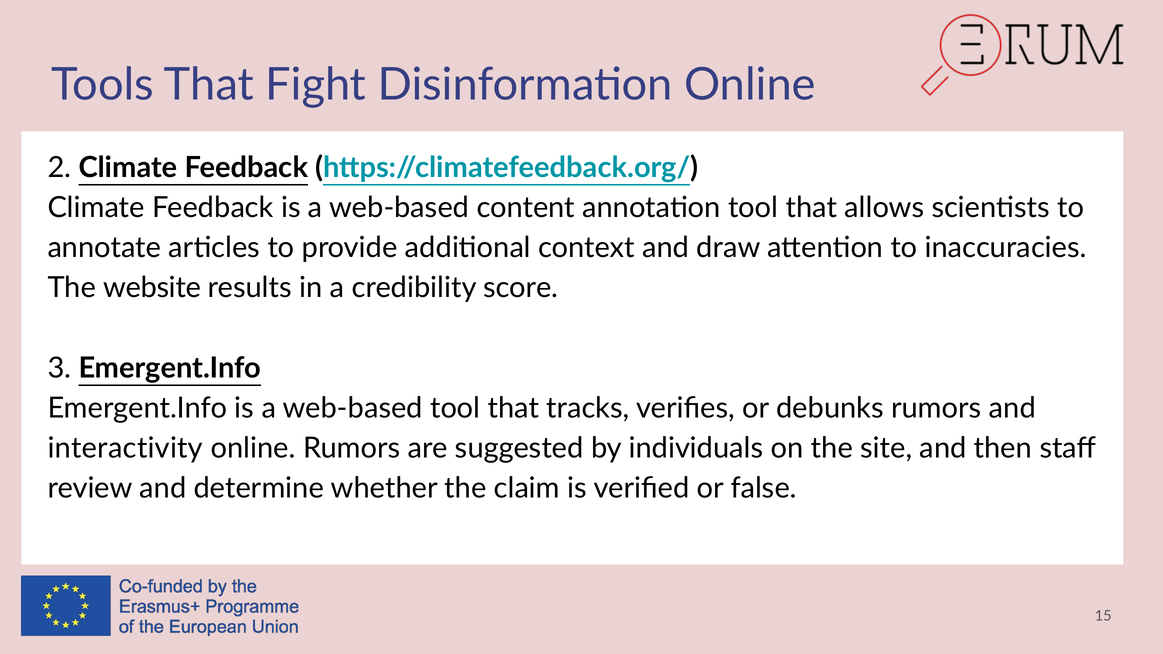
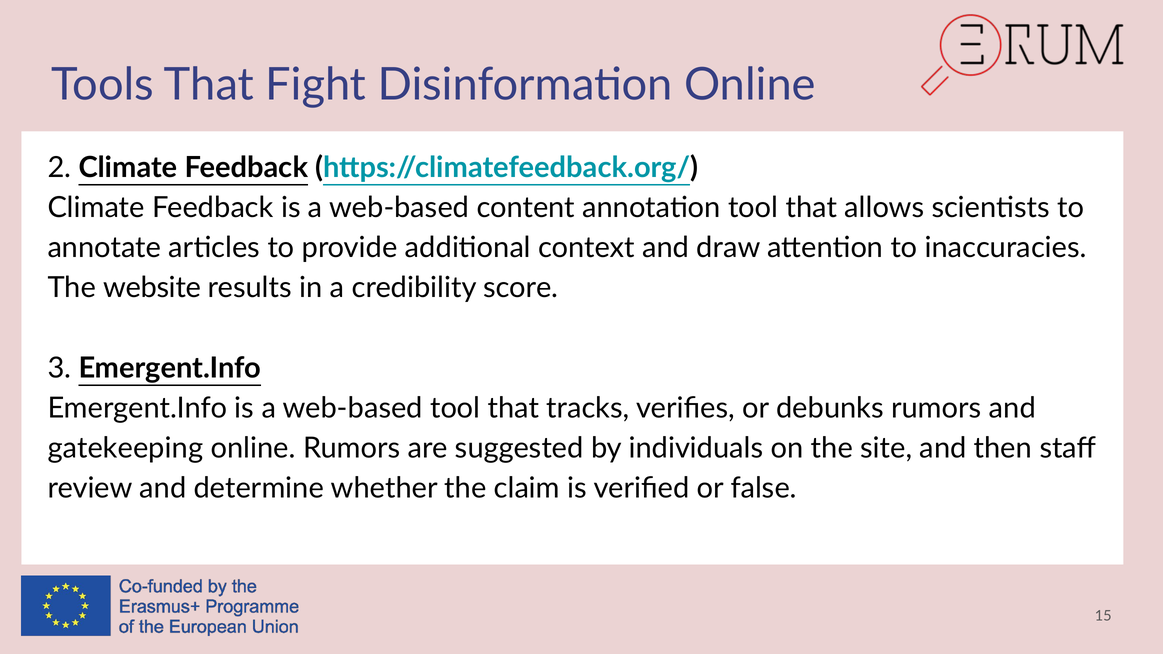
interactivity: interactivity -> gatekeeping
